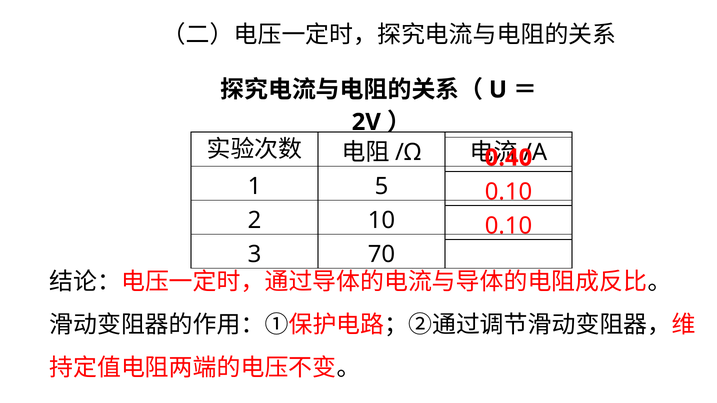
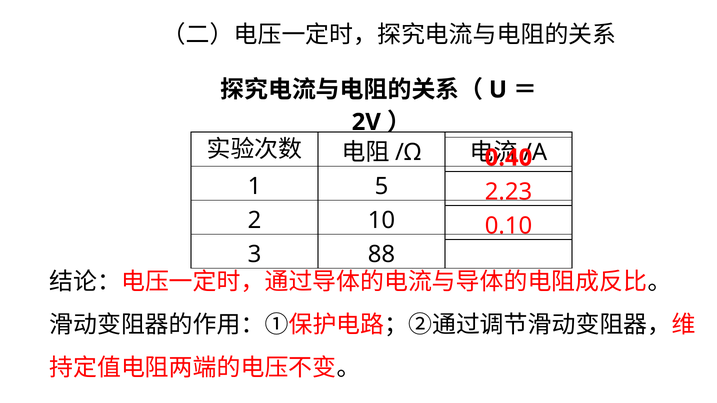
0.10 at (509, 192): 0.10 -> 2.23
70: 70 -> 88
